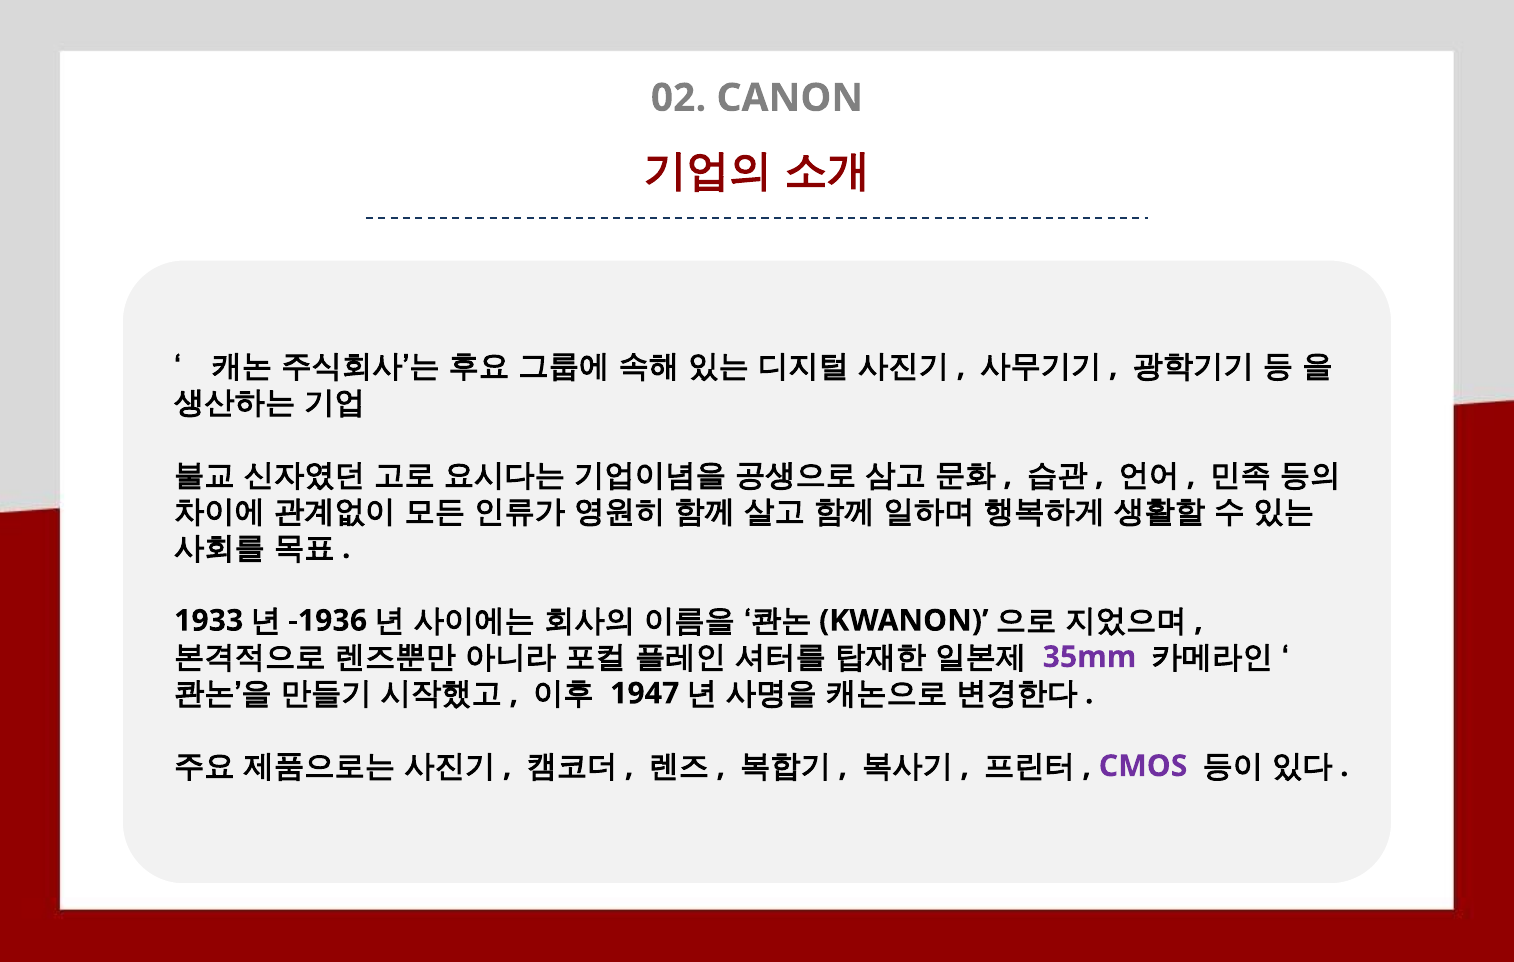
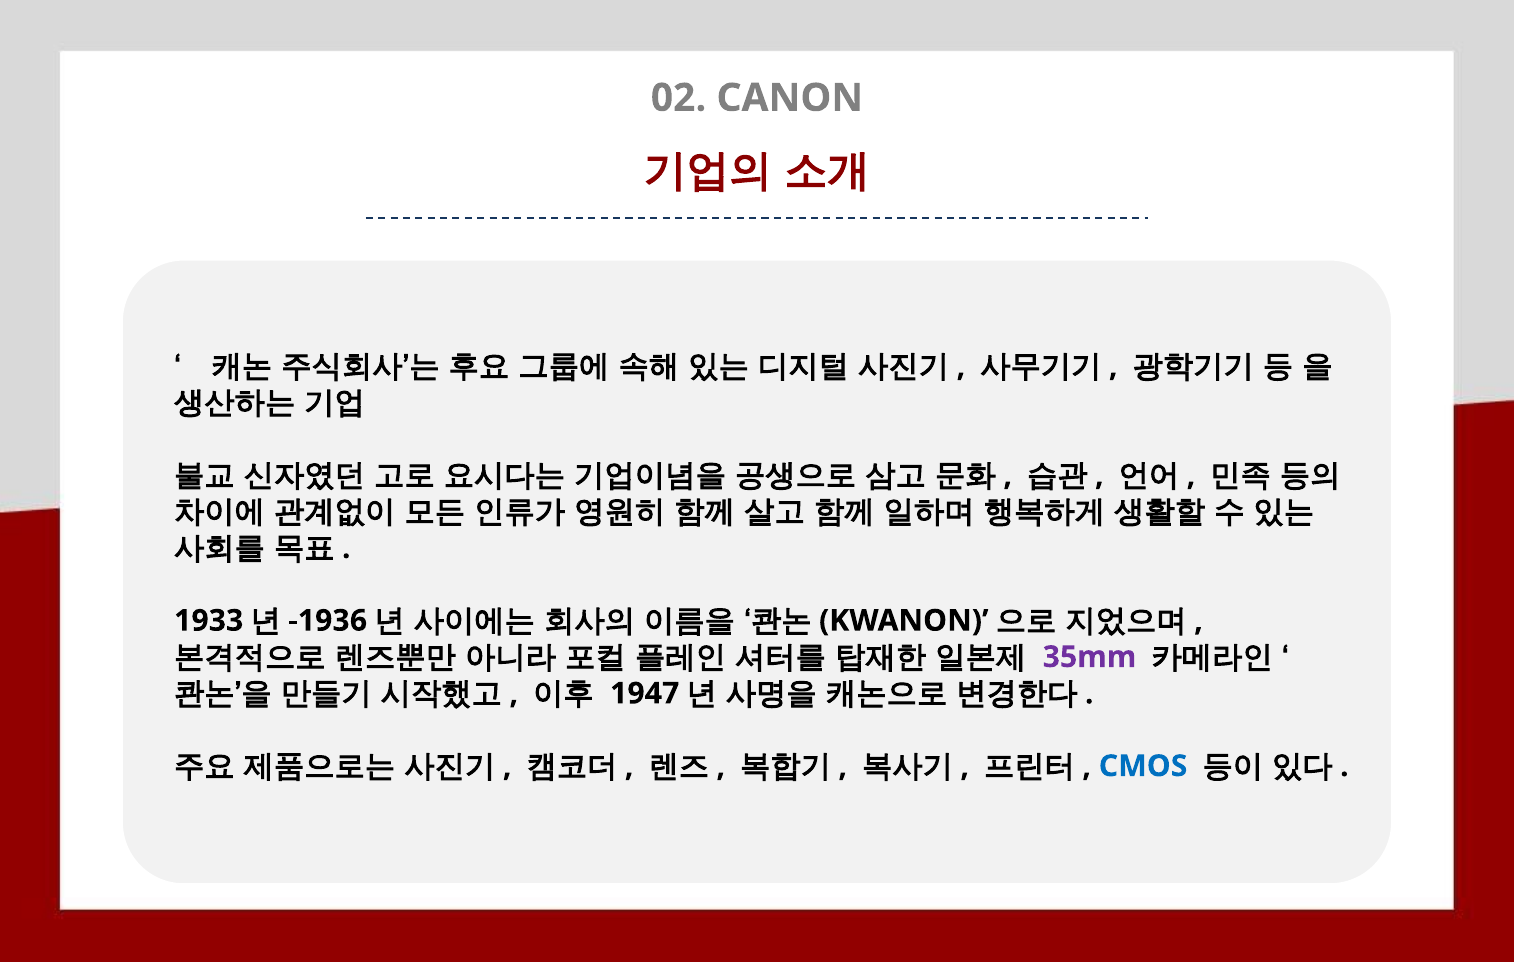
CMOS colour: purple -> blue
